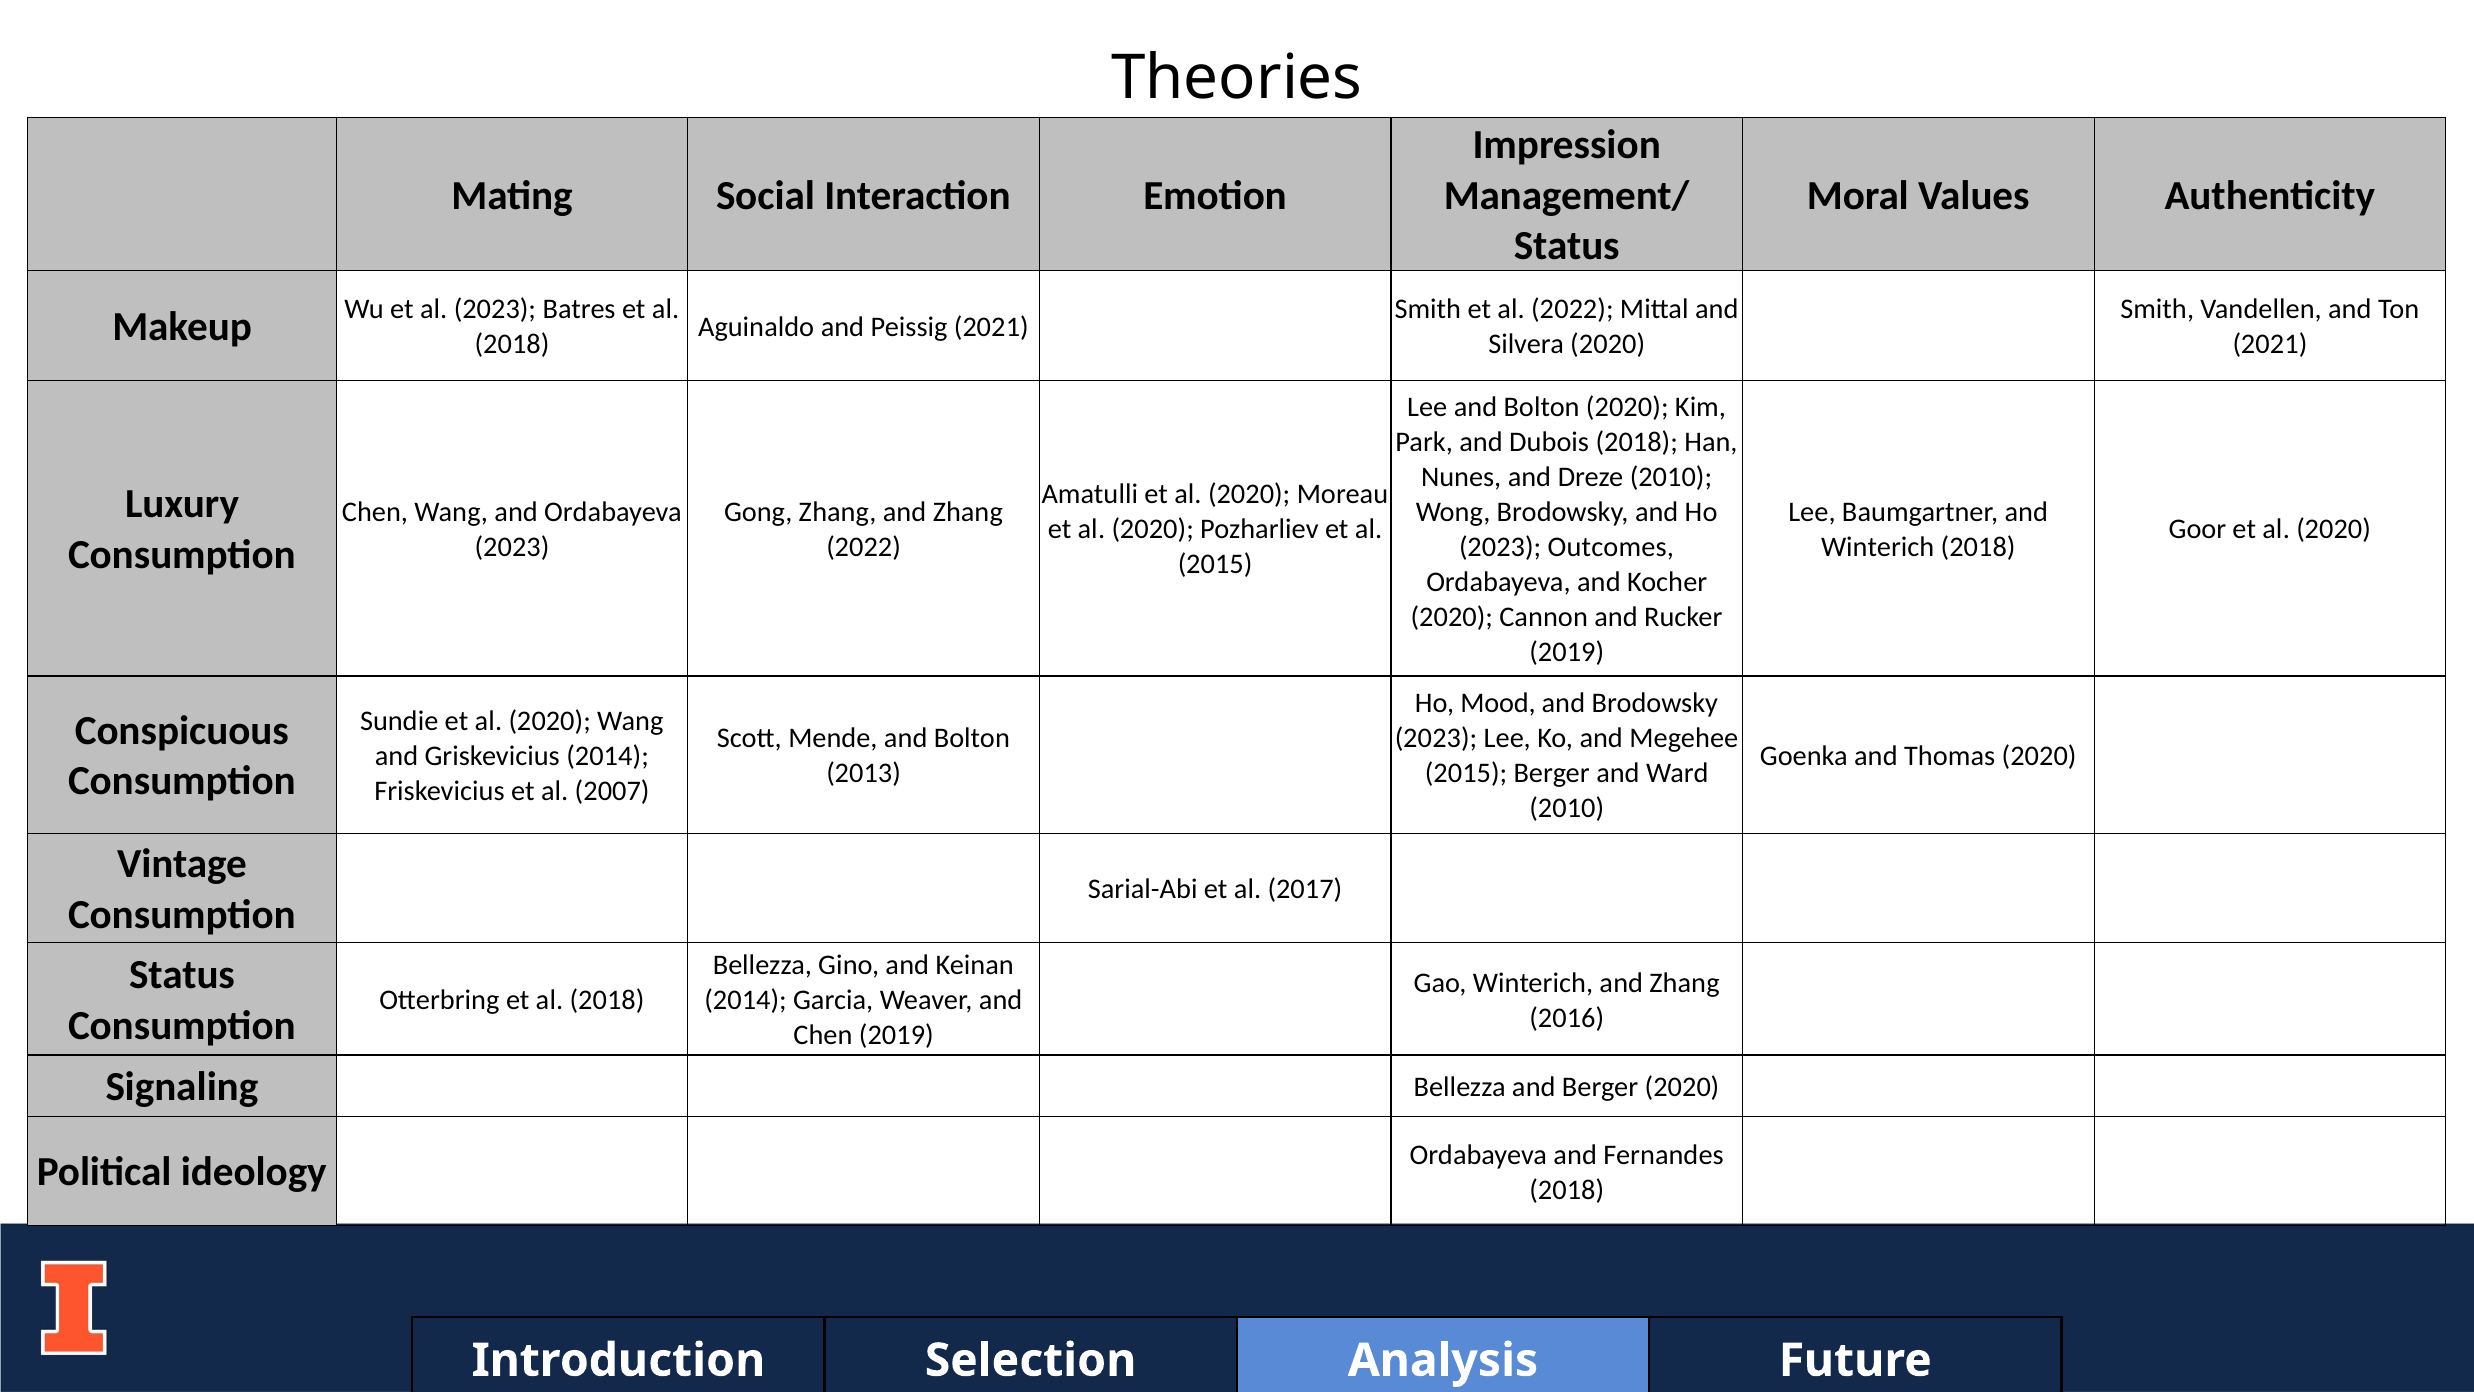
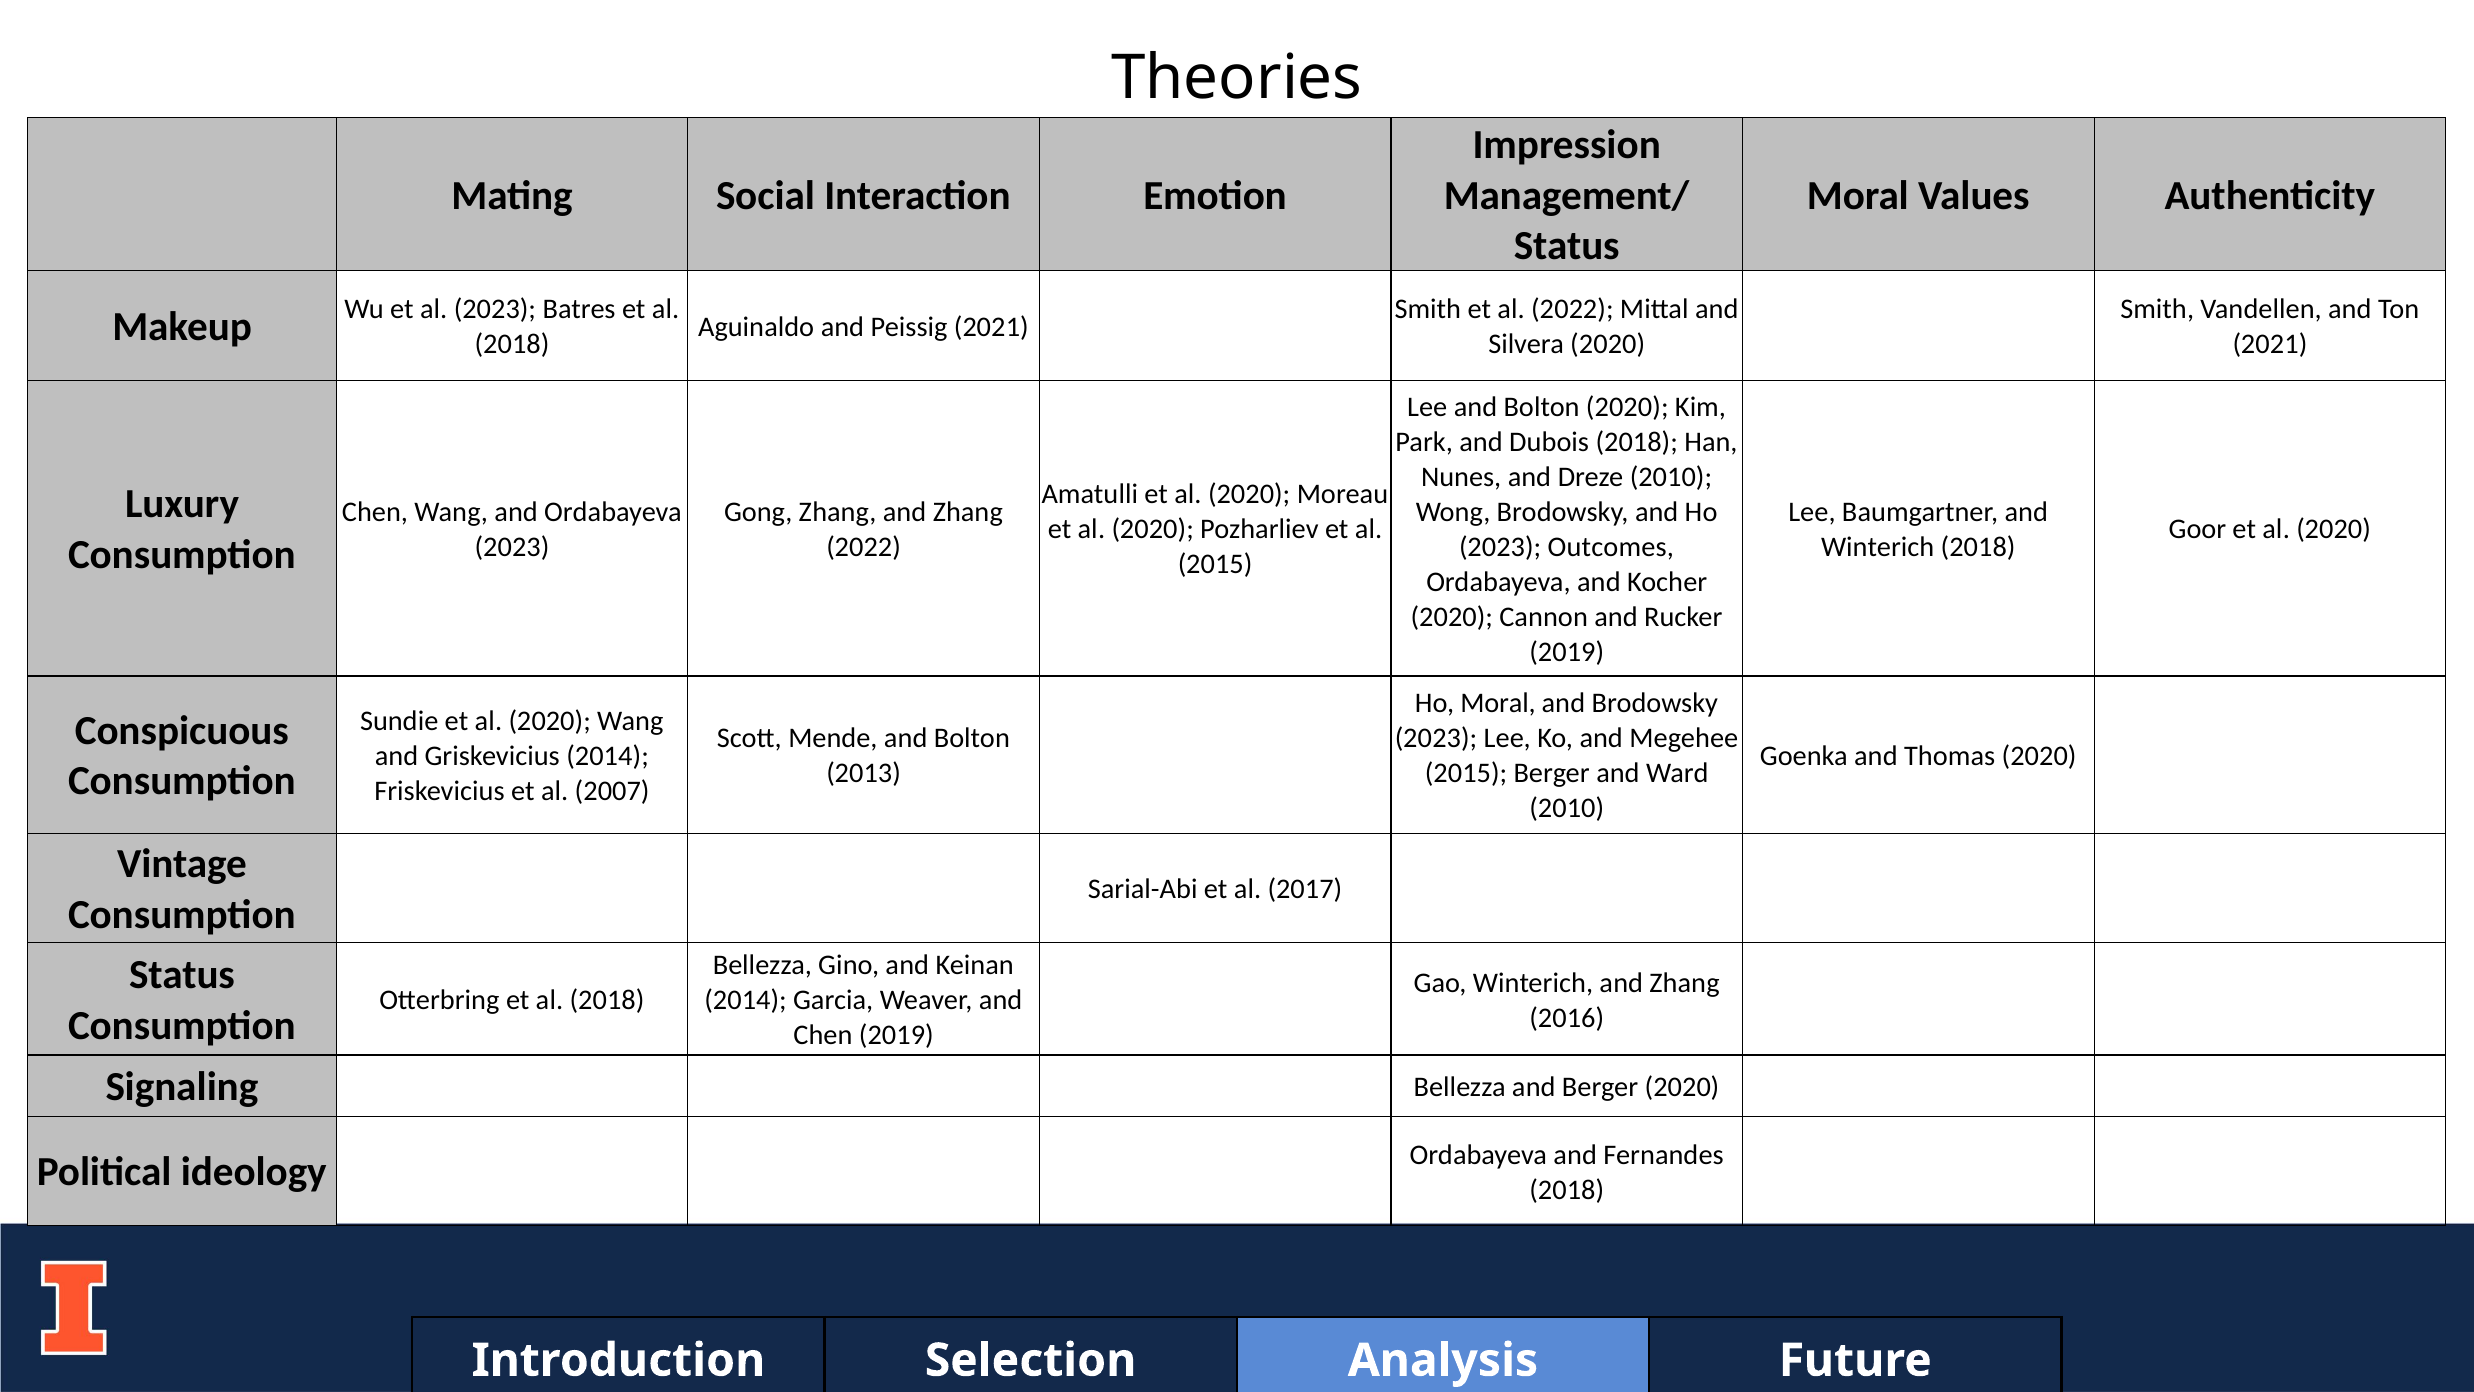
Ho Mood: Mood -> Moral
